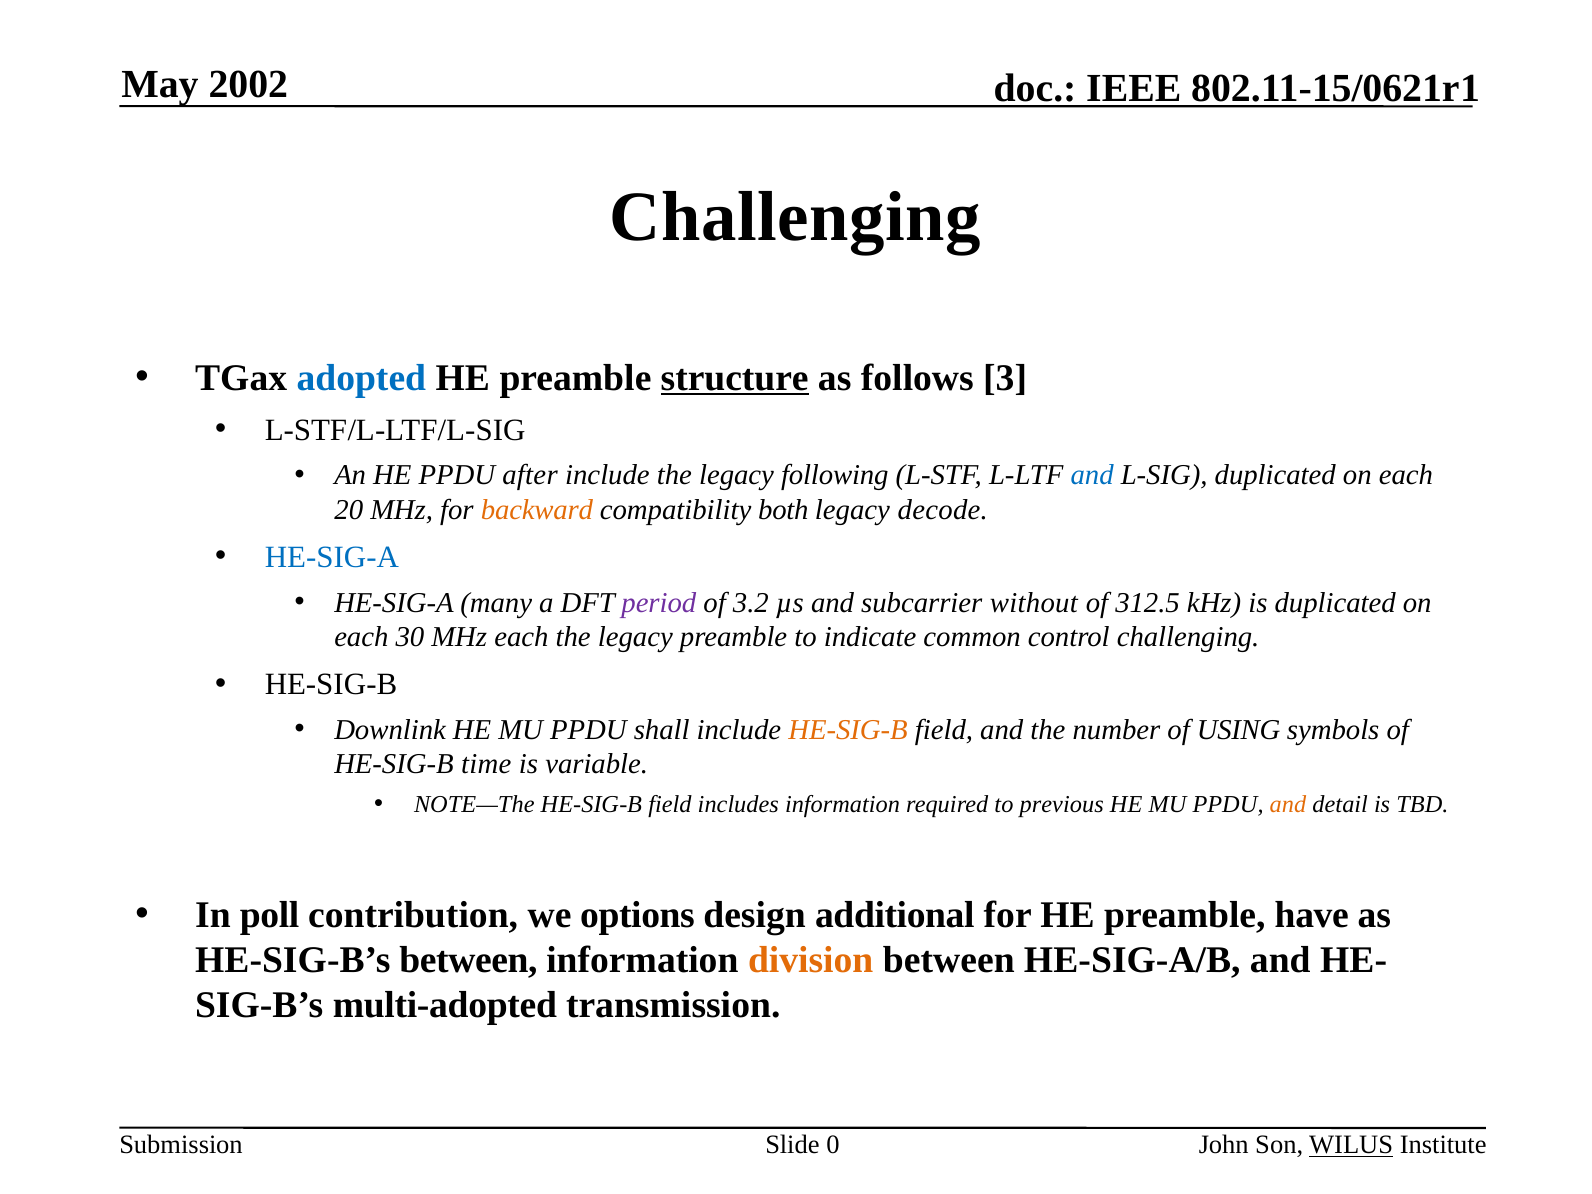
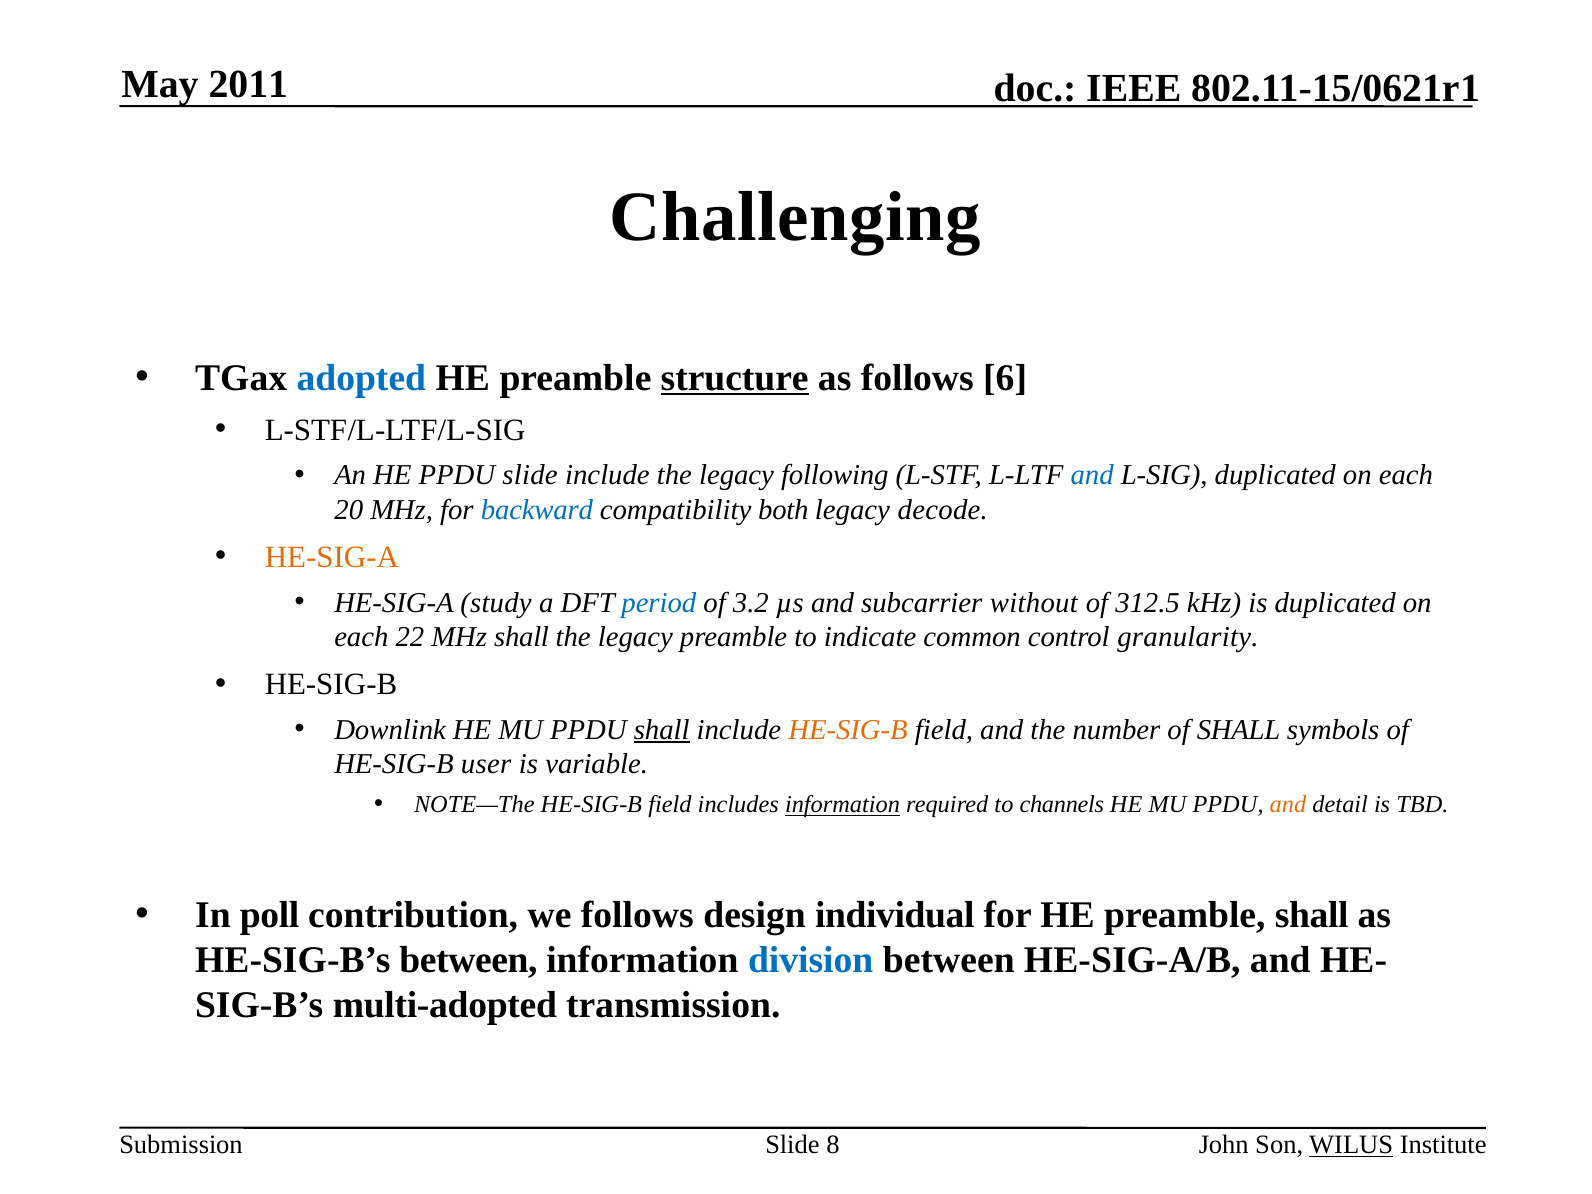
2002: 2002 -> 2011
3: 3 -> 6
PPDU after: after -> slide
backward colour: orange -> blue
HE-SIG-A at (332, 557) colour: blue -> orange
many: many -> study
period colour: purple -> blue
30: 30 -> 22
MHz each: each -> shall
control challenging: challenging -> granularity
shall at (662, 730) underline: none -> present
of USING: USING -> SHALL
time: time -> user
information at (843, 805) underline: none -> present
previous: previous -> channels
we options: options -> follows
additional: additional -> individual
preamble have: have -> shall
division colour: orange -> blue
0: 0 -> 8
